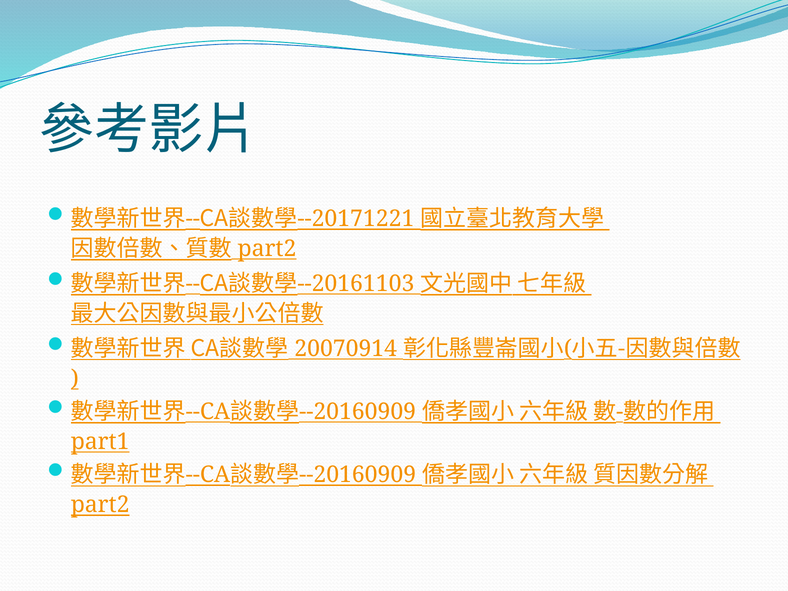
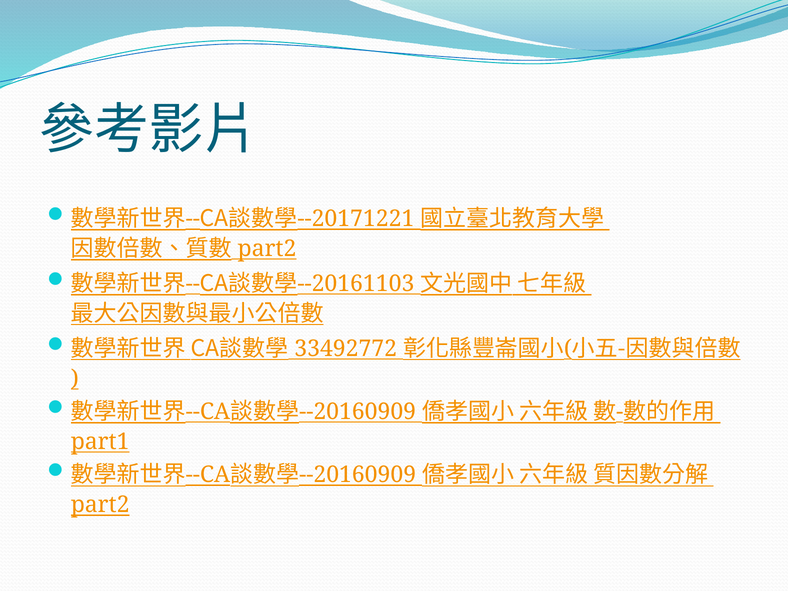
20070914: 20070914 -> 33492772
